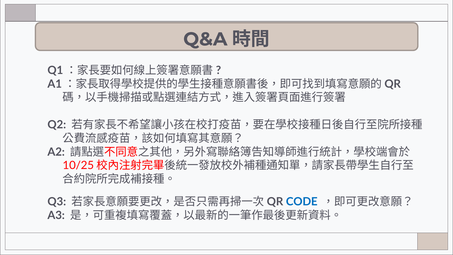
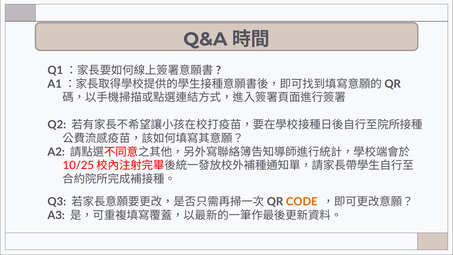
CODE colour: blue -> orange
